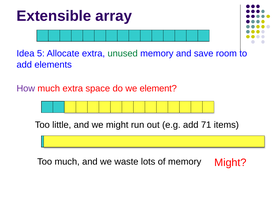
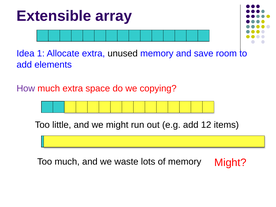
5: 5 -> 1
unused colour: green -> black
element: element -> copying
71: 71 -> 12
